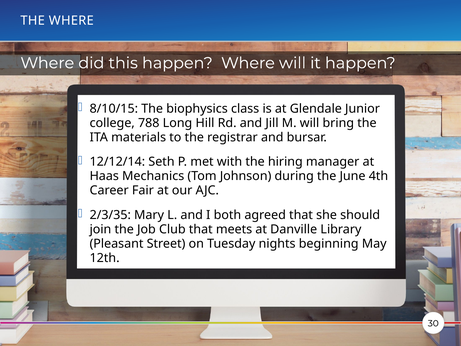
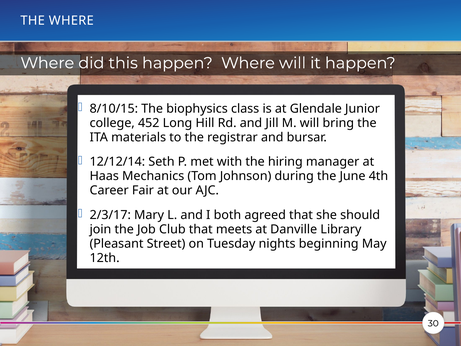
788: 788 -> 452
2/3/35: 2/3/35 -> 2/3/17
